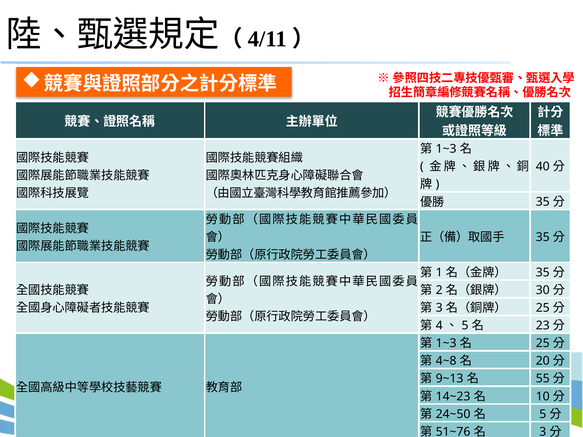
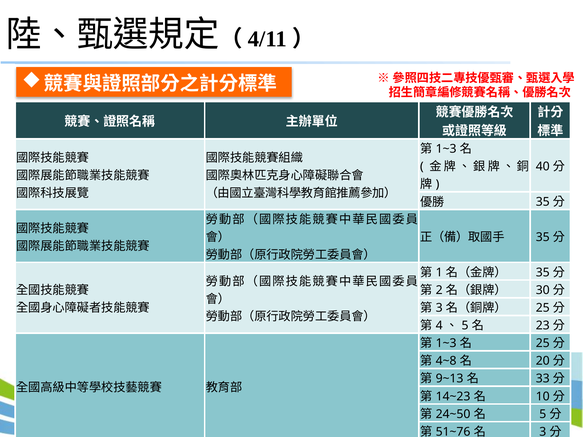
55: 55 -> 33
